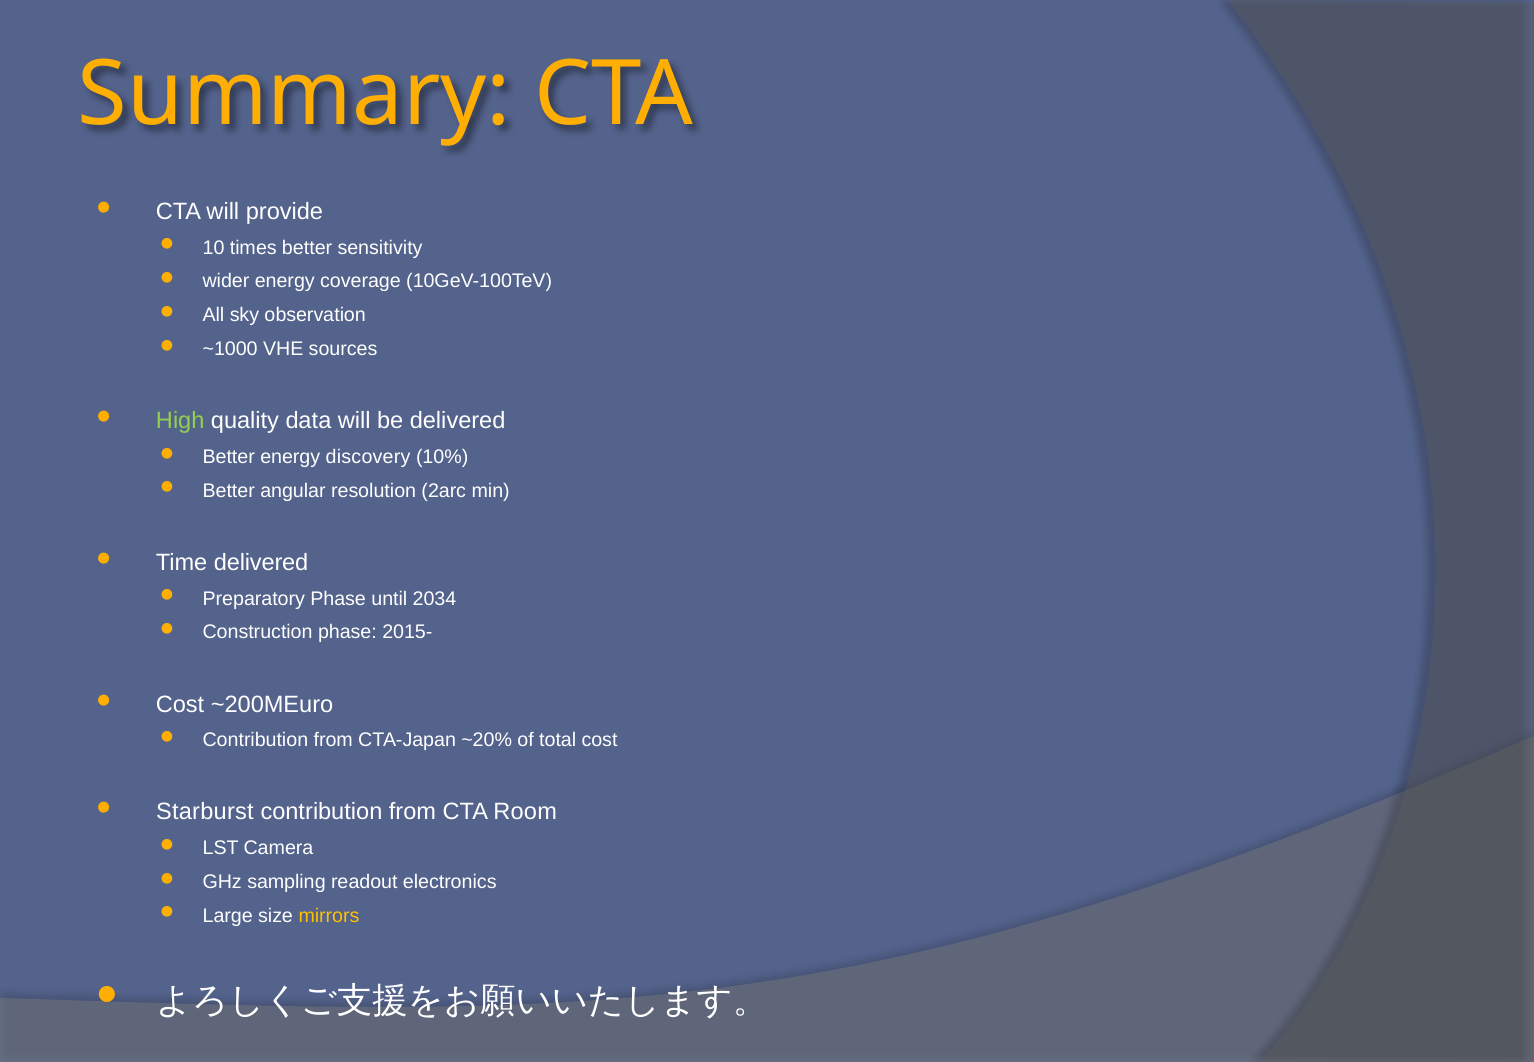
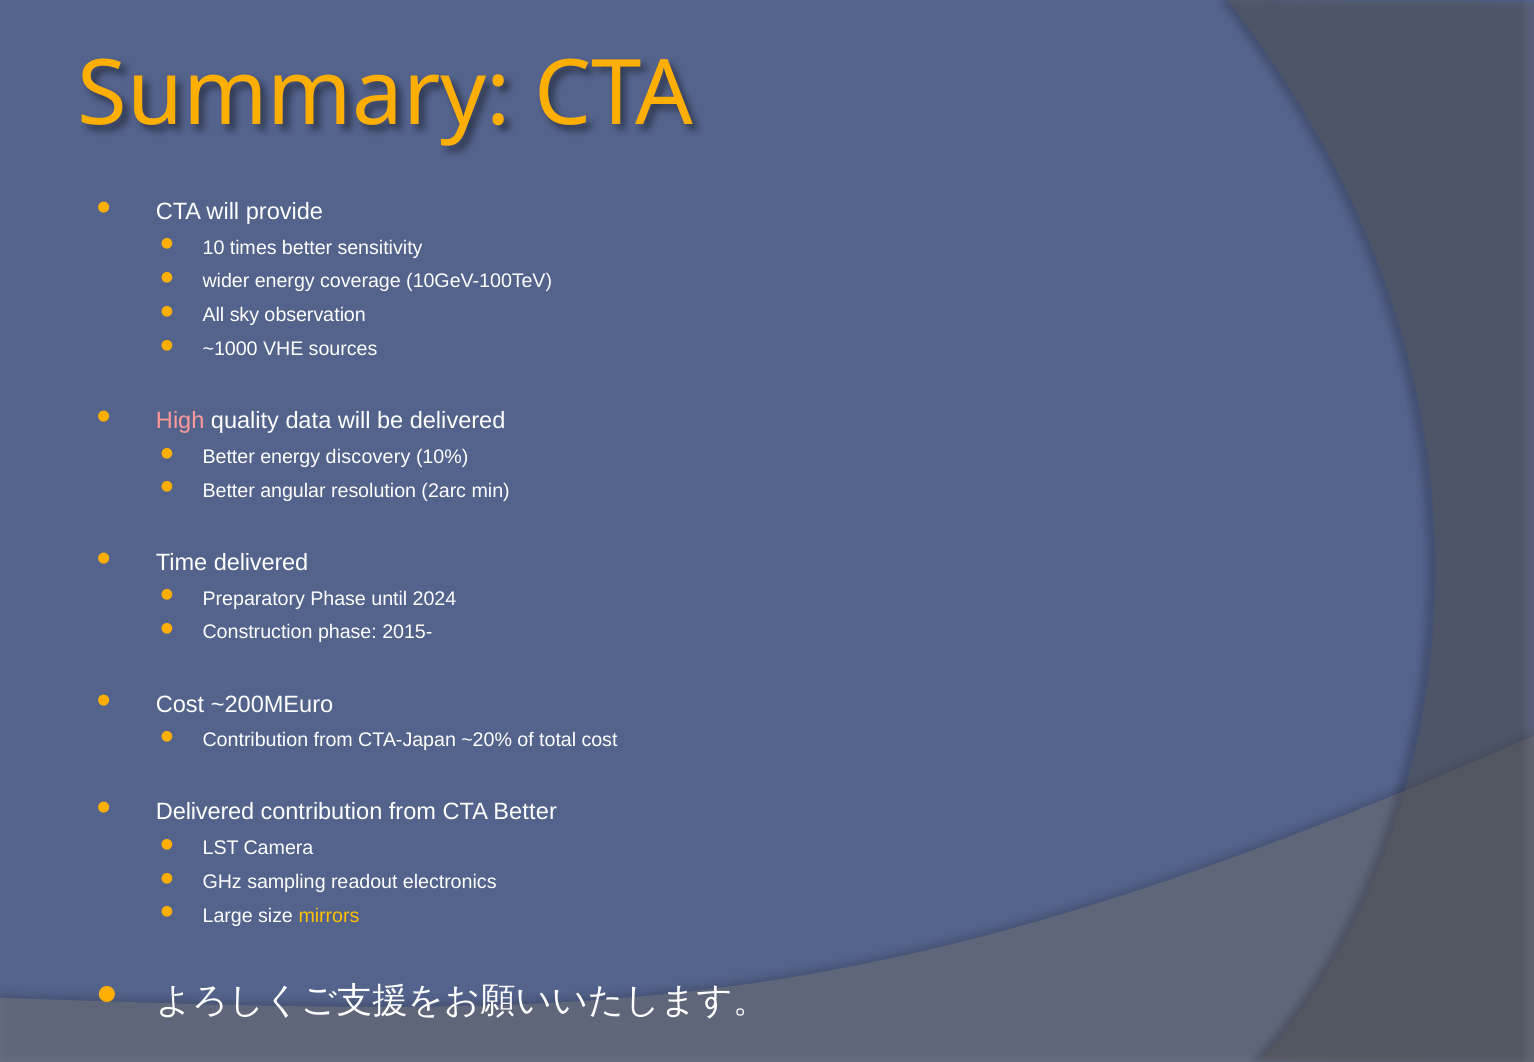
High colour: light green -> pink
2034: 2034 -> 2024
Starburst at (205, 812): Starburst -> Delivered
CTA Room: Room -> Better
